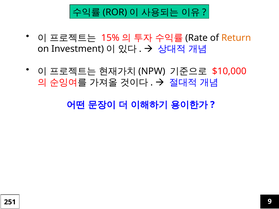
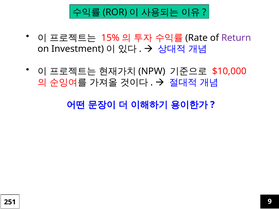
Return colour: orange -> purple
